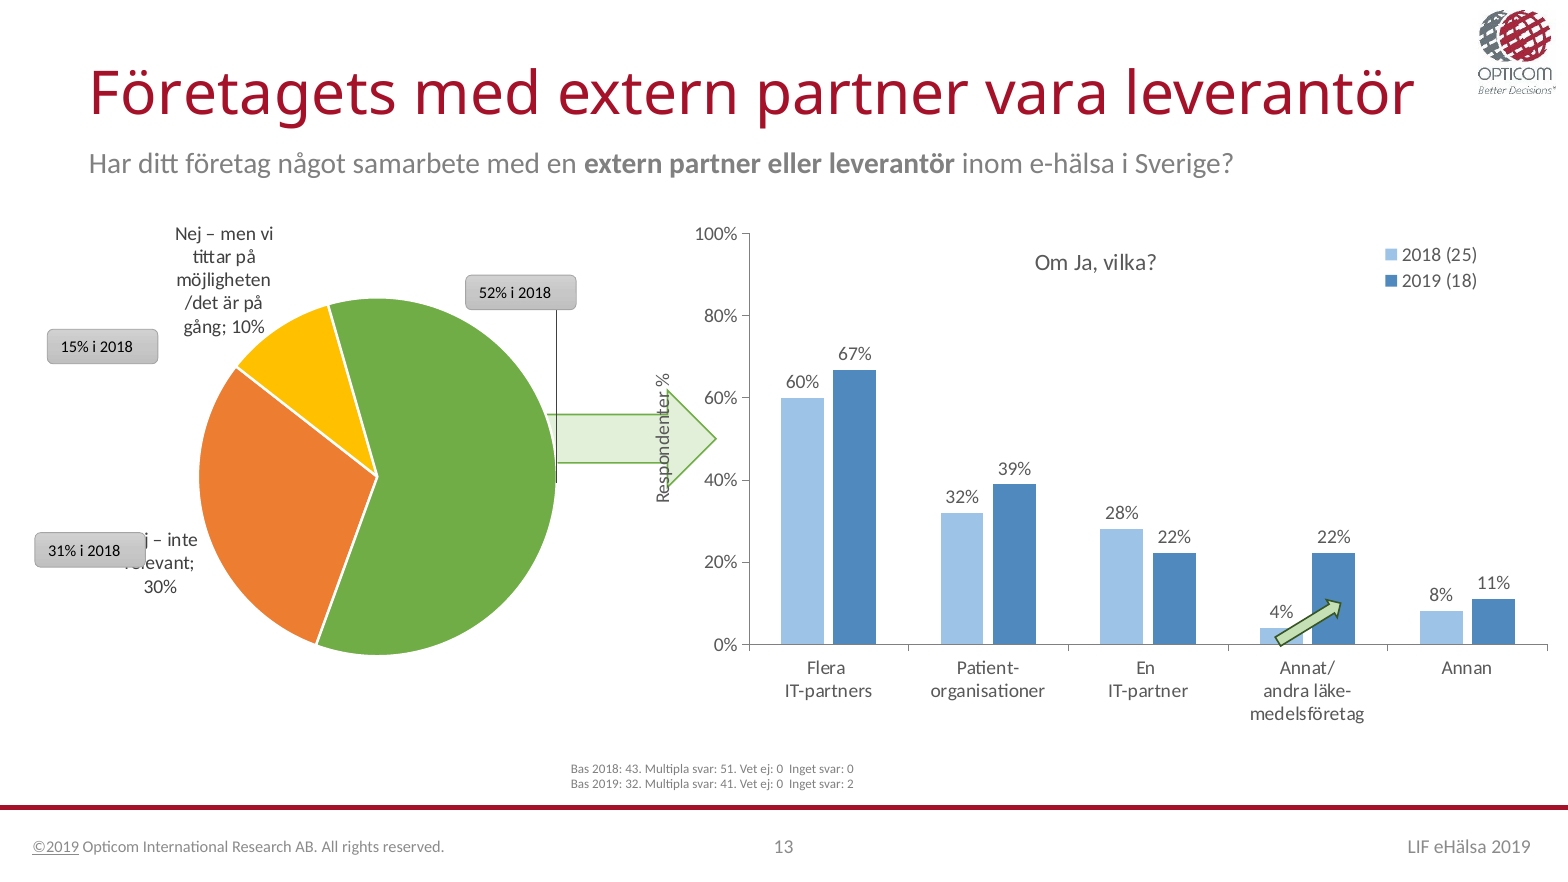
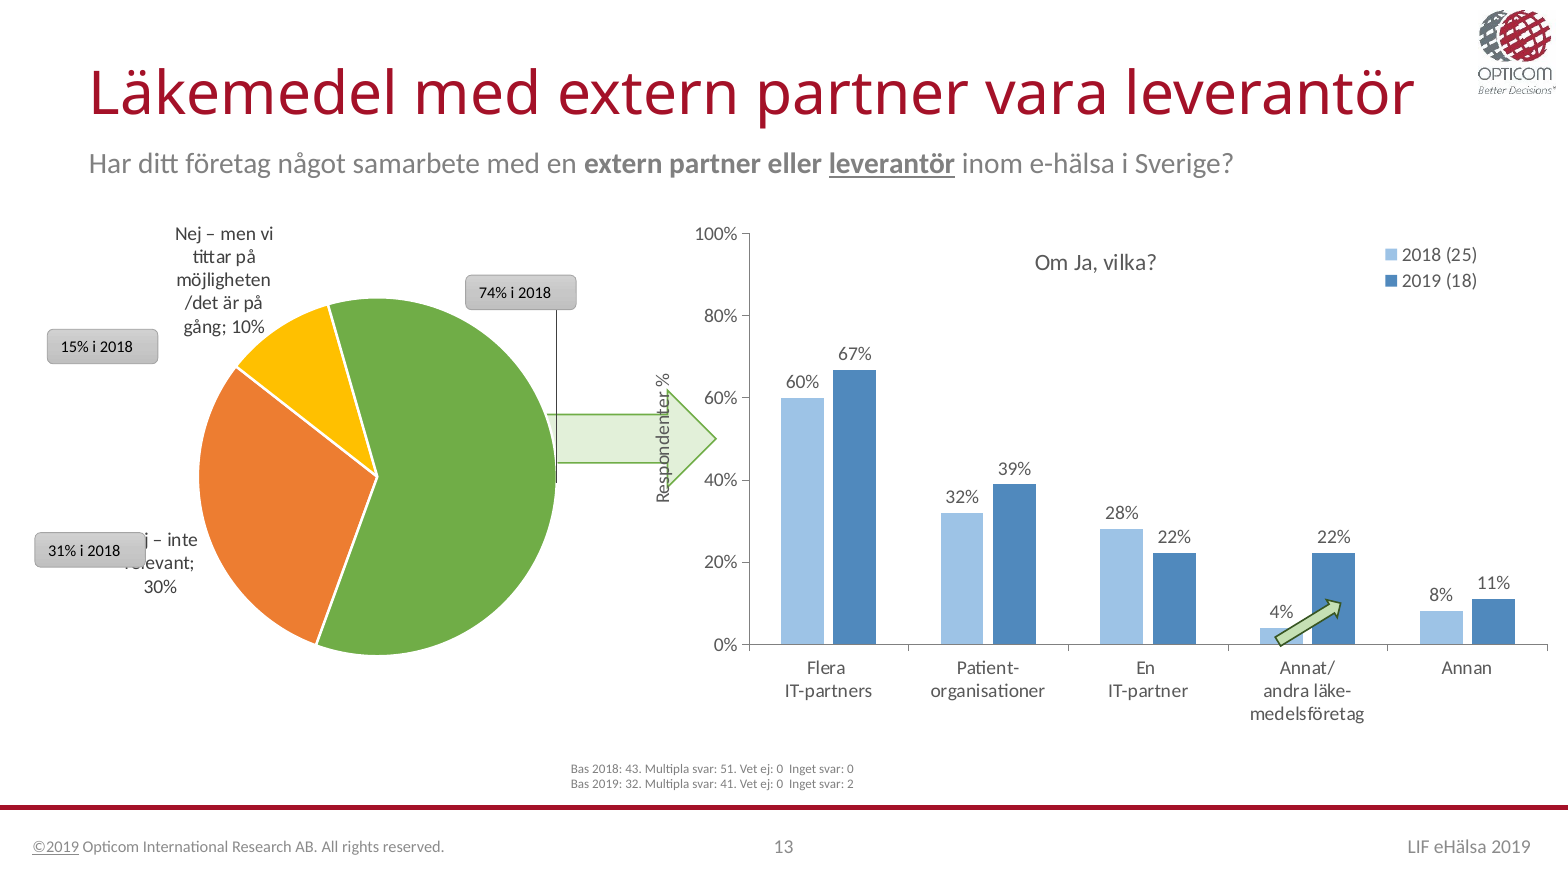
Företagets: Företagets -> Läkemedel
leverantör at (892, 164) underline: none -> present
52%: 52% -> 74%
